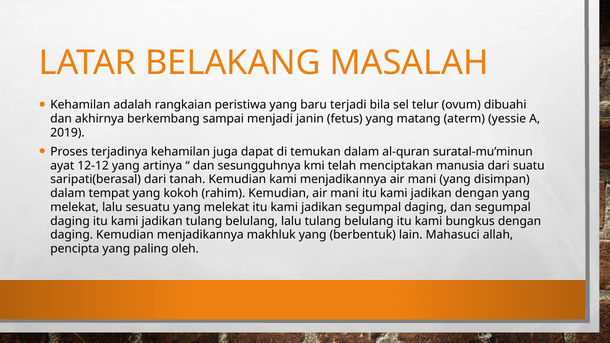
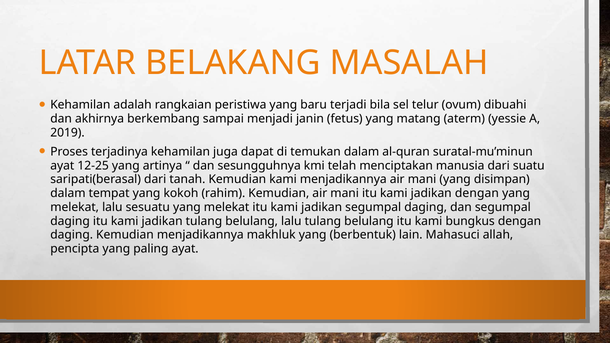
12-12: 12-12 -> 12-25
paling oleh: oleh -> ayat
